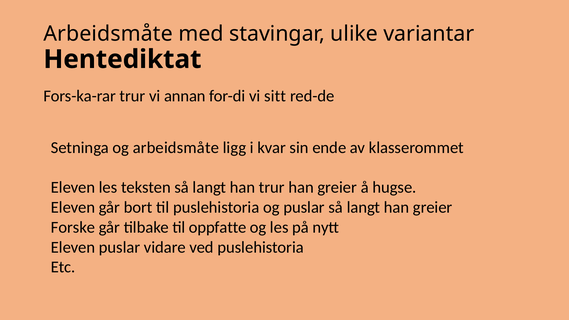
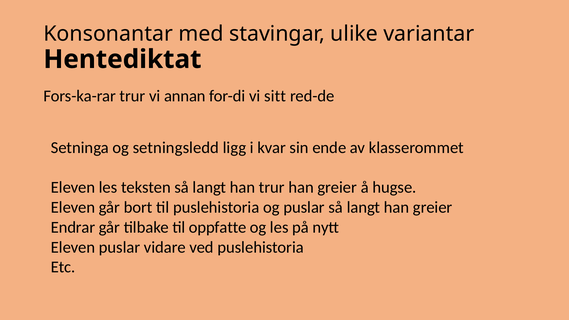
Arbeidsmåte at (108, 34): Arbeidsmåte -> Konsonantar
og arbeidsmåte: arbeidsmåte -> setningsledd
Forske: Forske -> Endrar
